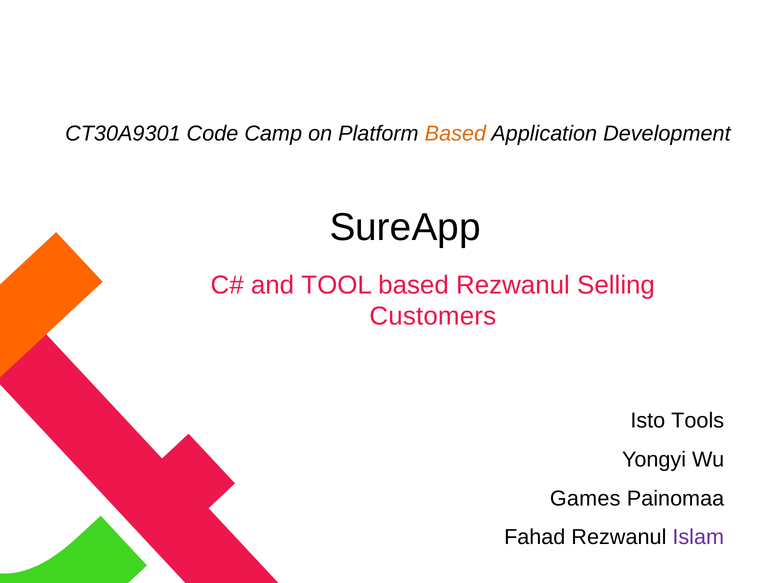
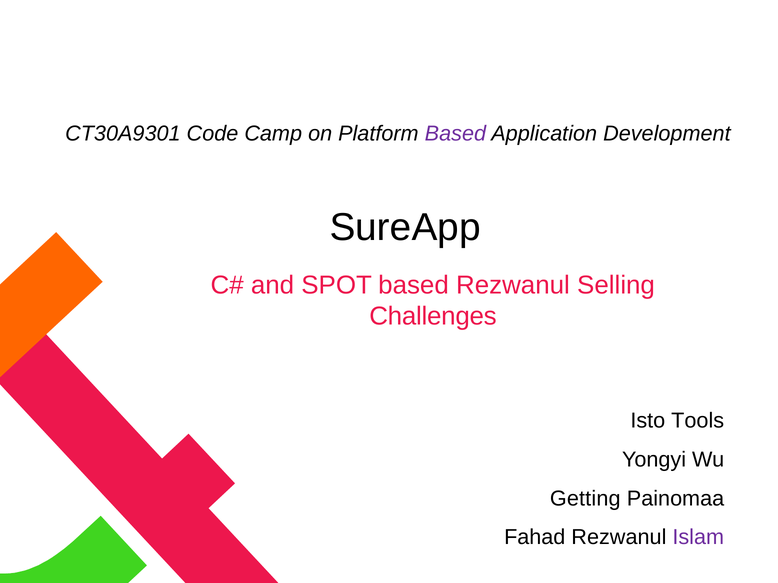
Based at (455, 134) colour: orange -> purple
TOOL: TOOL -> SPOT
Customers: Customers -> Challenges
Games: Games -> Getting
